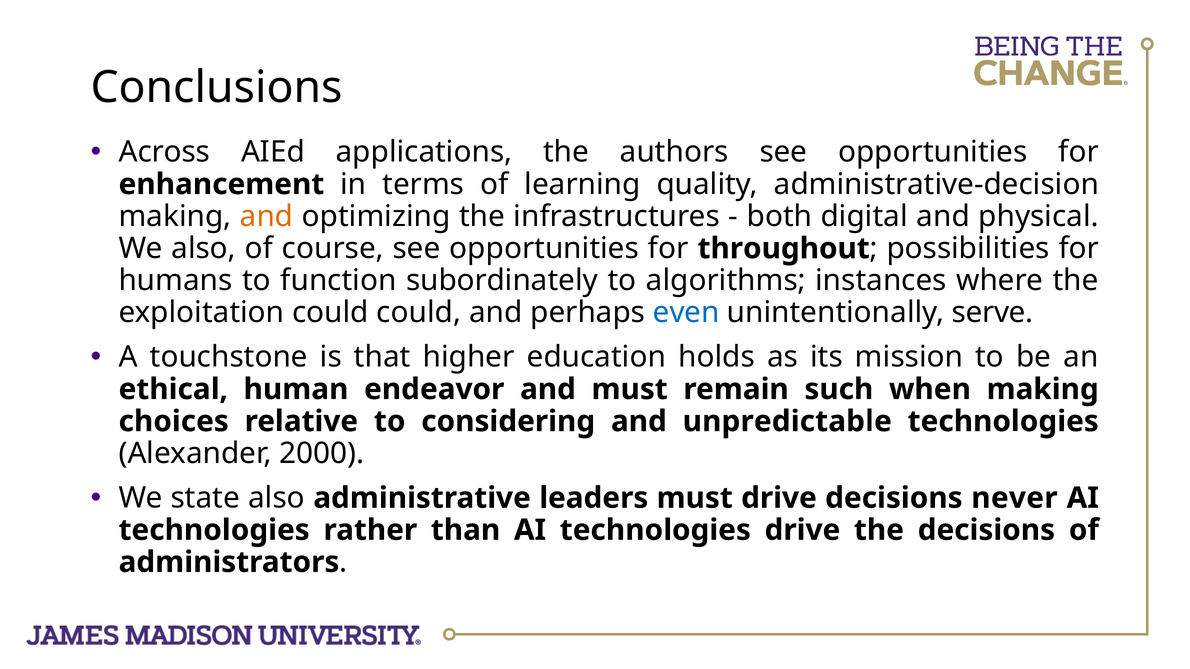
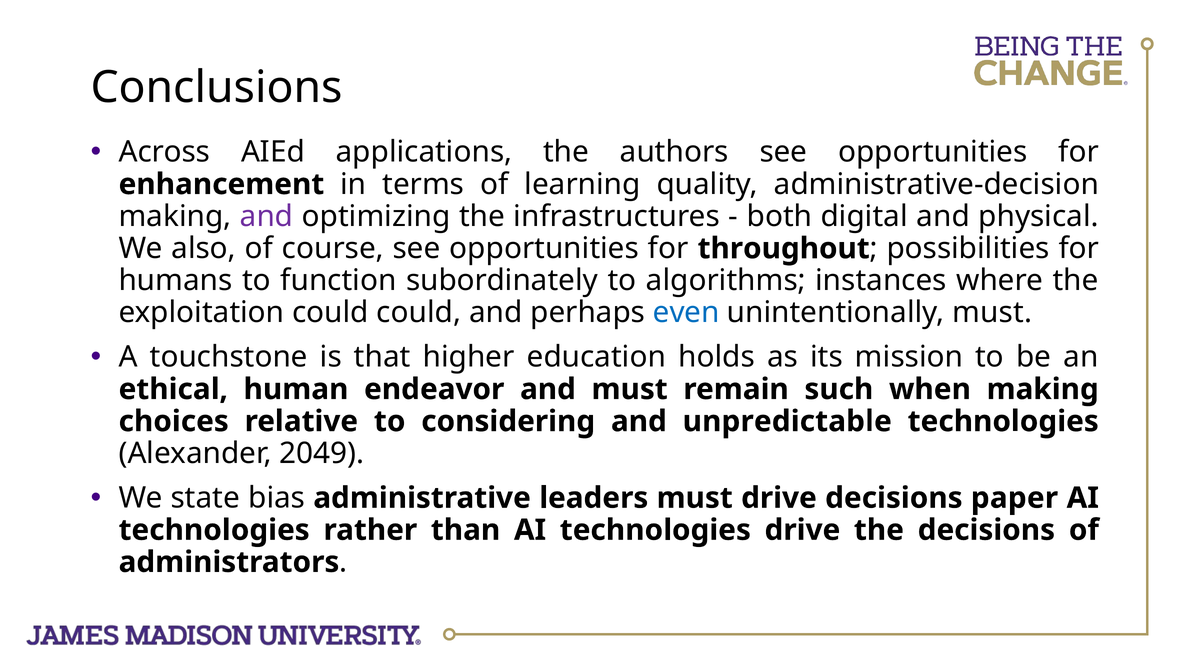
and at (267, 216) colour: orange -> purple
unintentionally serve: serve -> must
2000: 2000 -> 2049
state also: also -> bias
never: never -> paper
